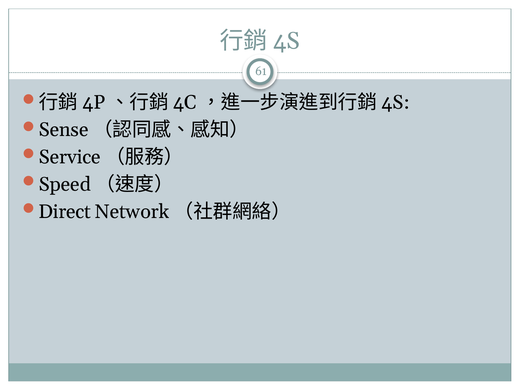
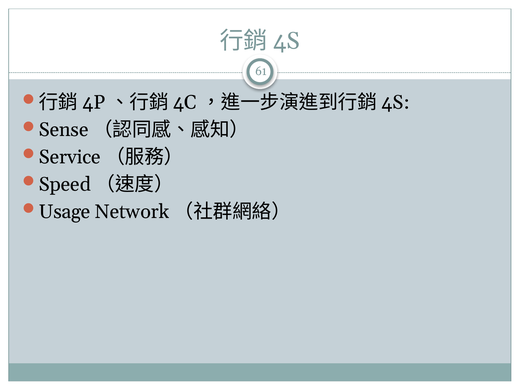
Direct: Direct -> Usage
